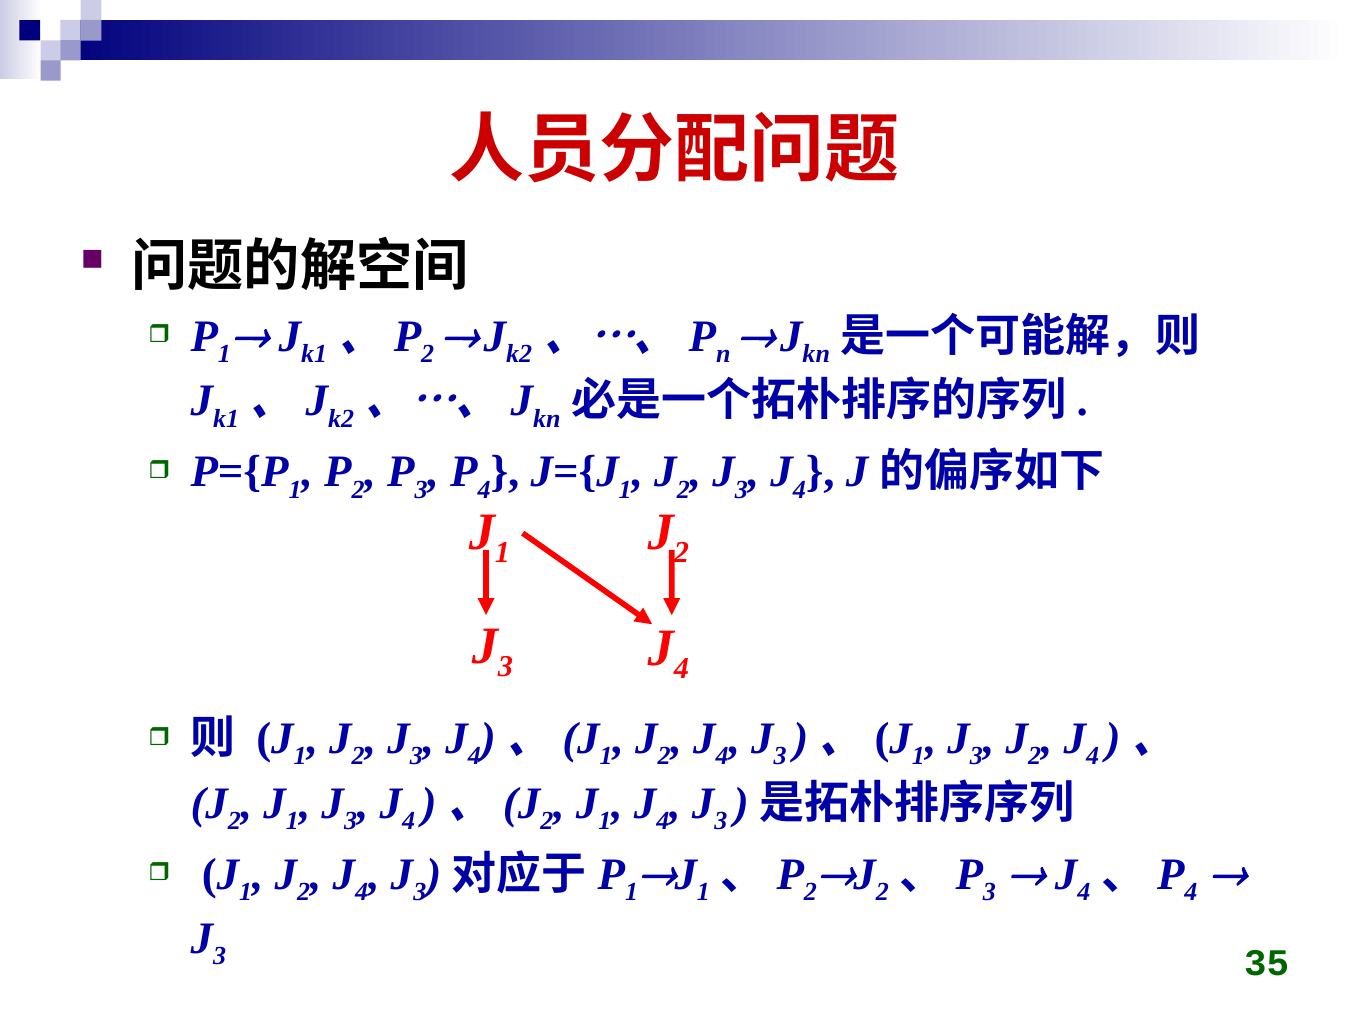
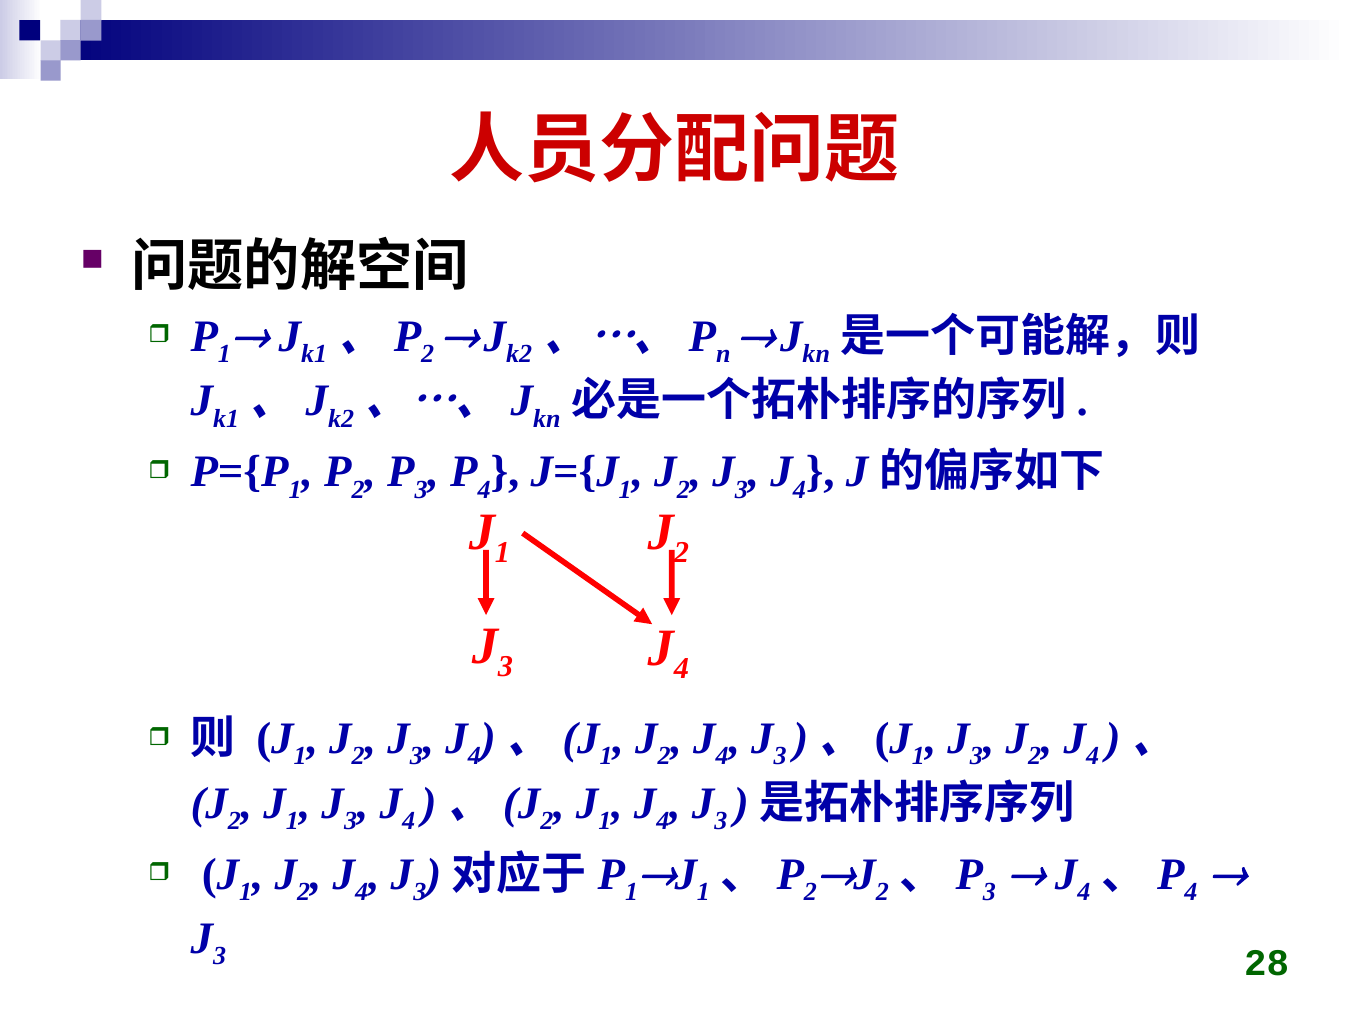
35: 35 -> 28
